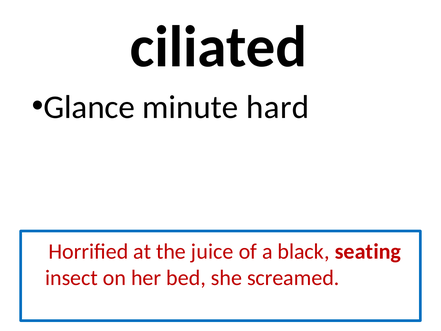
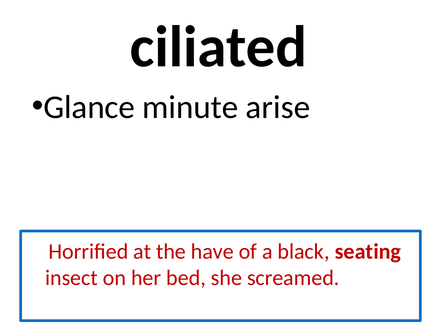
hard: hard -> arise
juice: juice -> have
